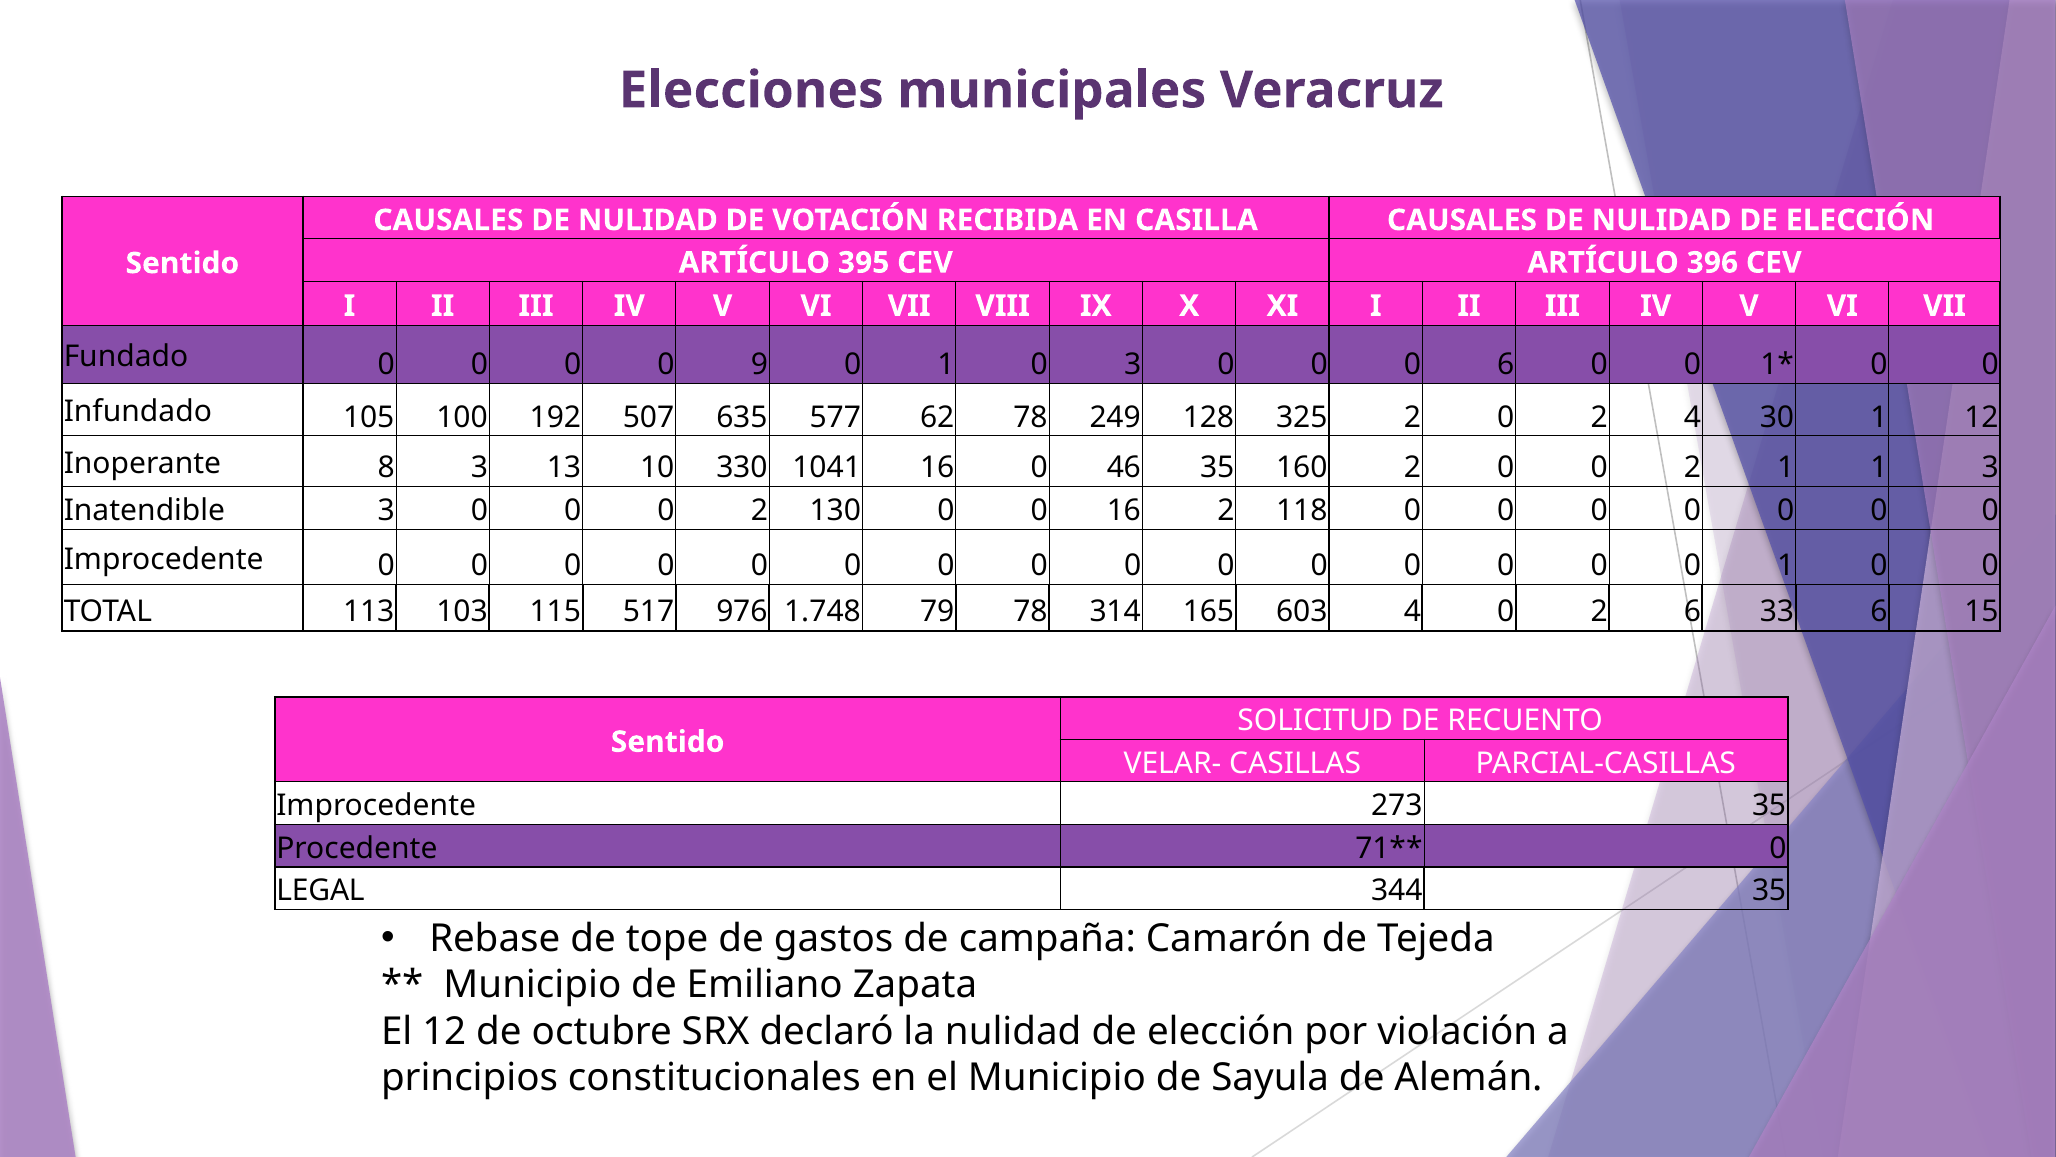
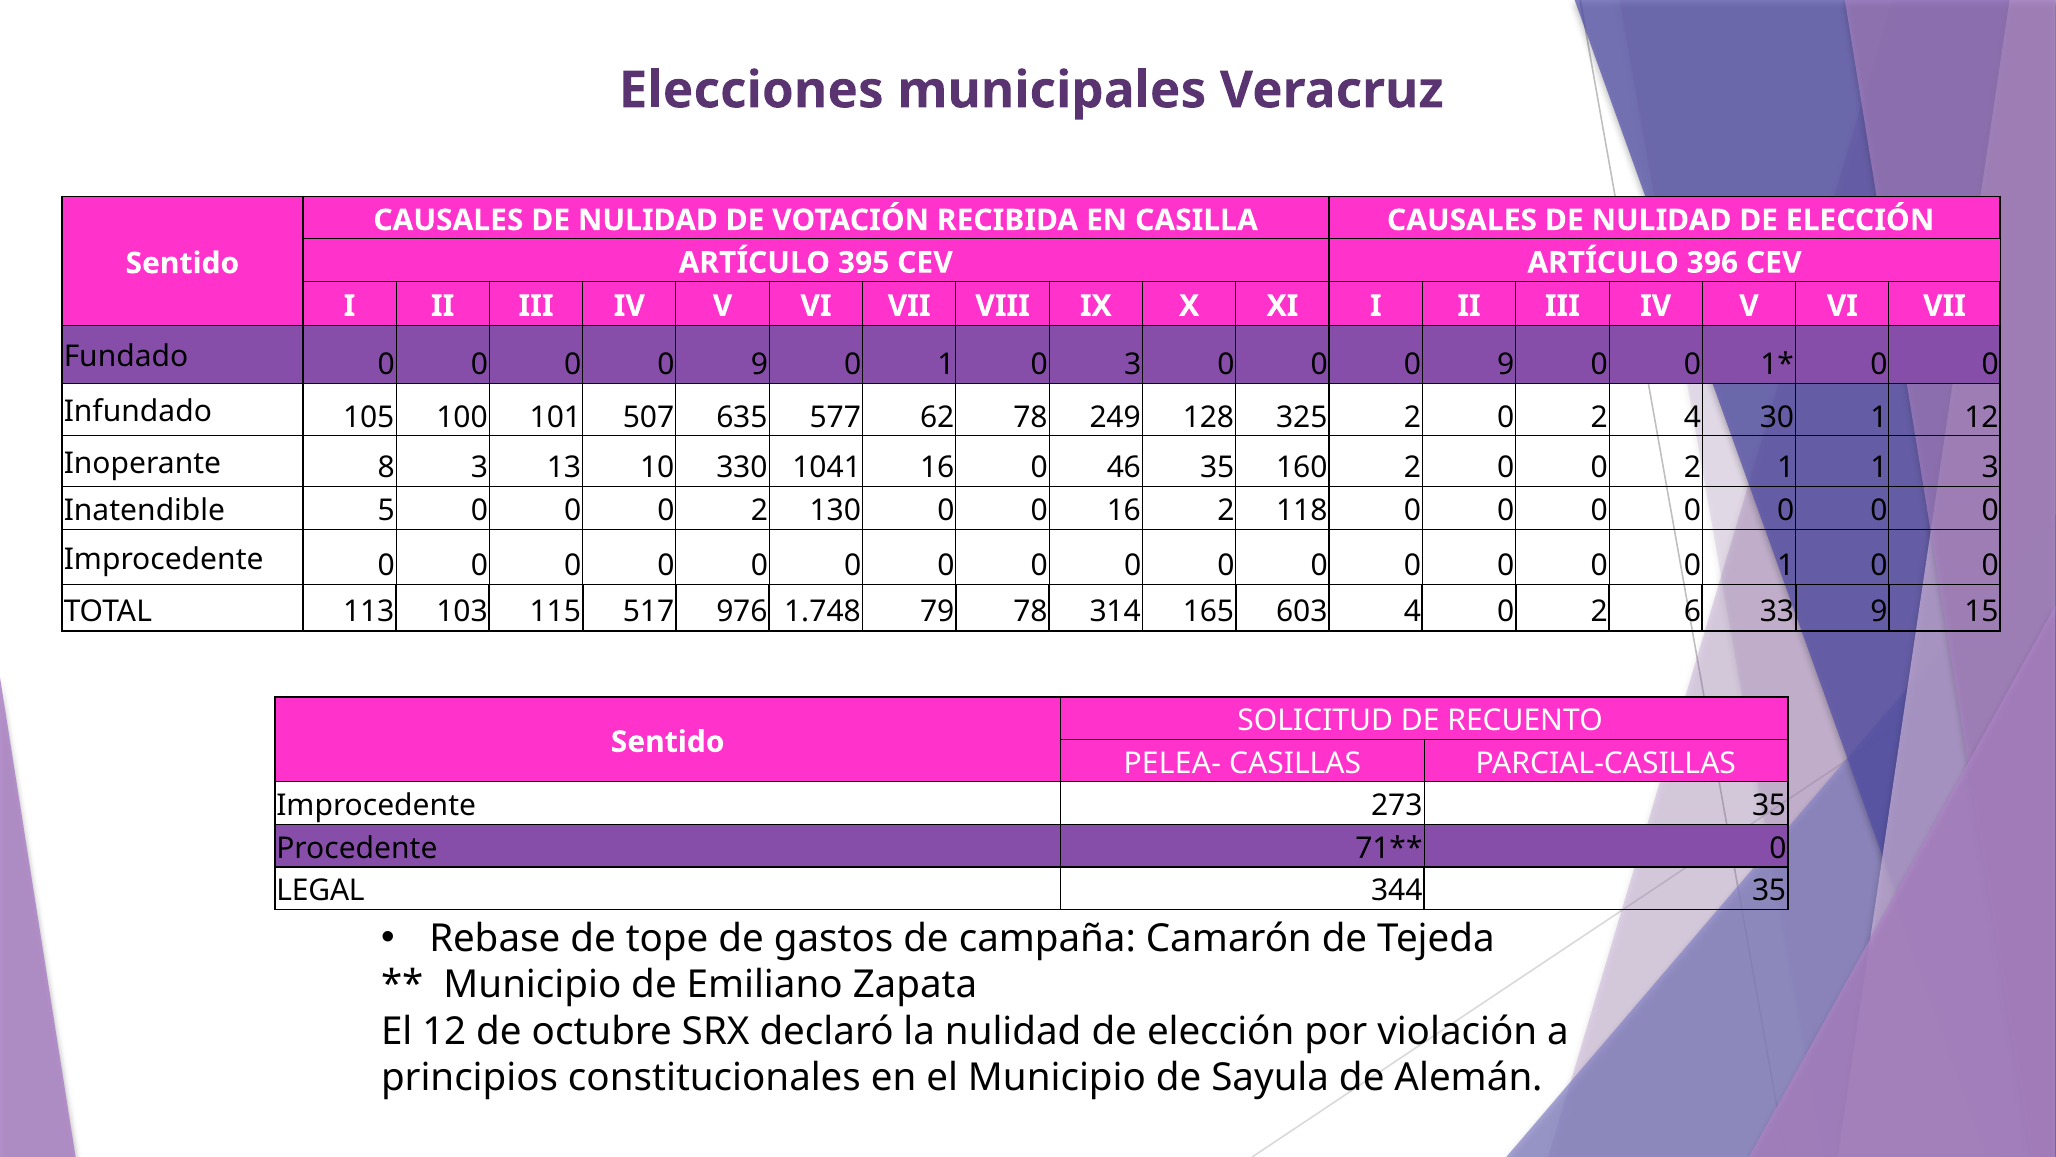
6 at (1506, 364): 6 -> 9
192: 192 -> 101
Inatendible 3: 3 -> 5
33 6: 6 -> 9
VELAR-: VELAR- -> PELEA-
